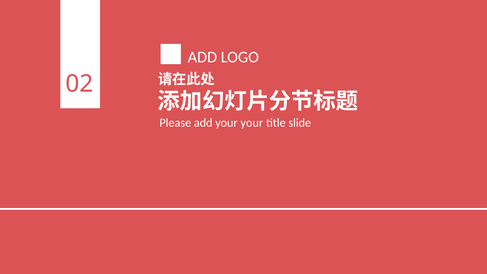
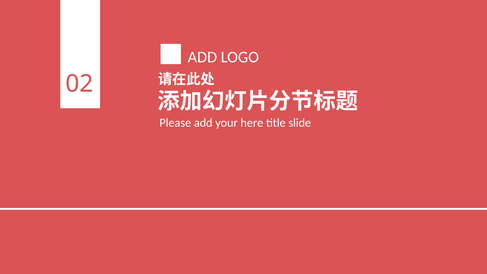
your your: your -> here
